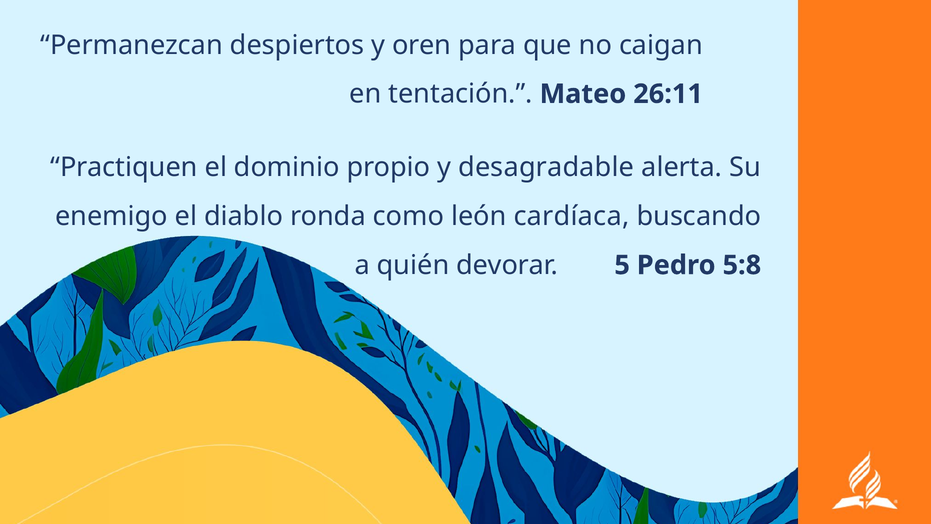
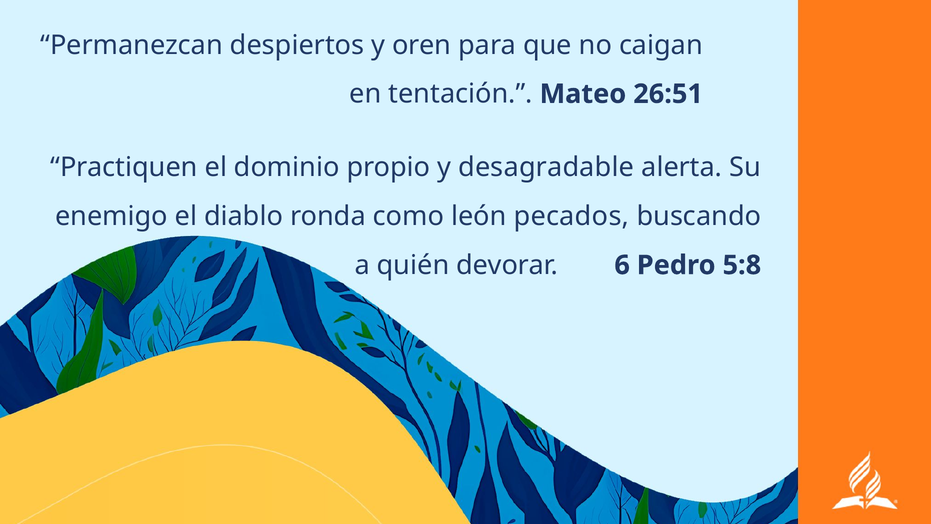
26:11: 26:11 -> 26:51
cardíaca: cardíaca -> pecados
5: 5 -> 6
